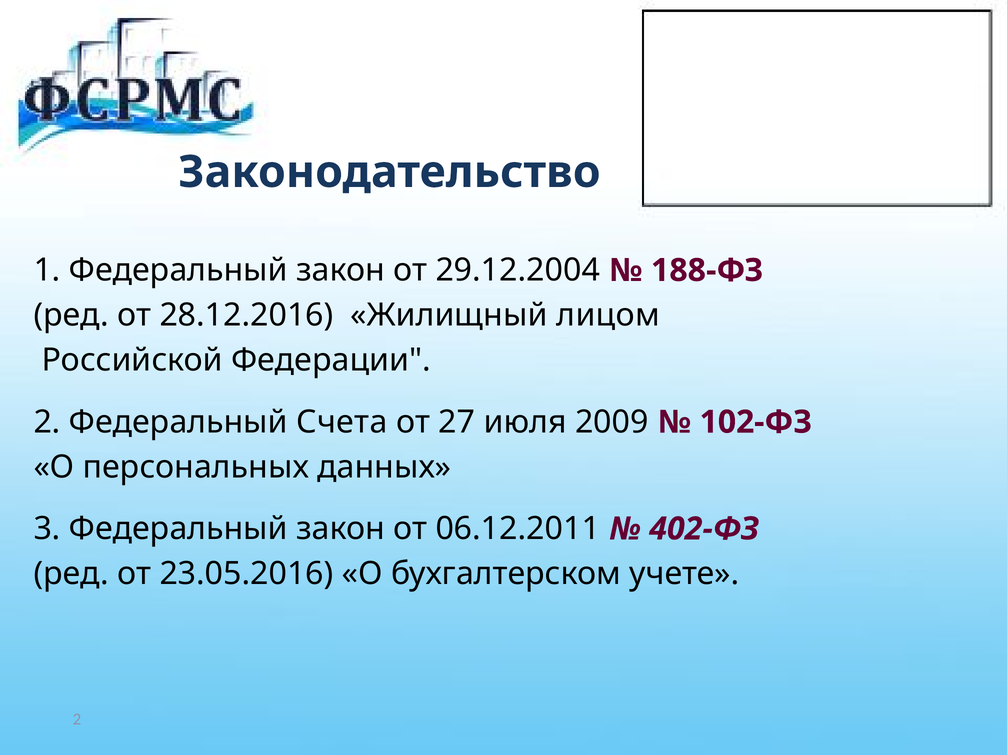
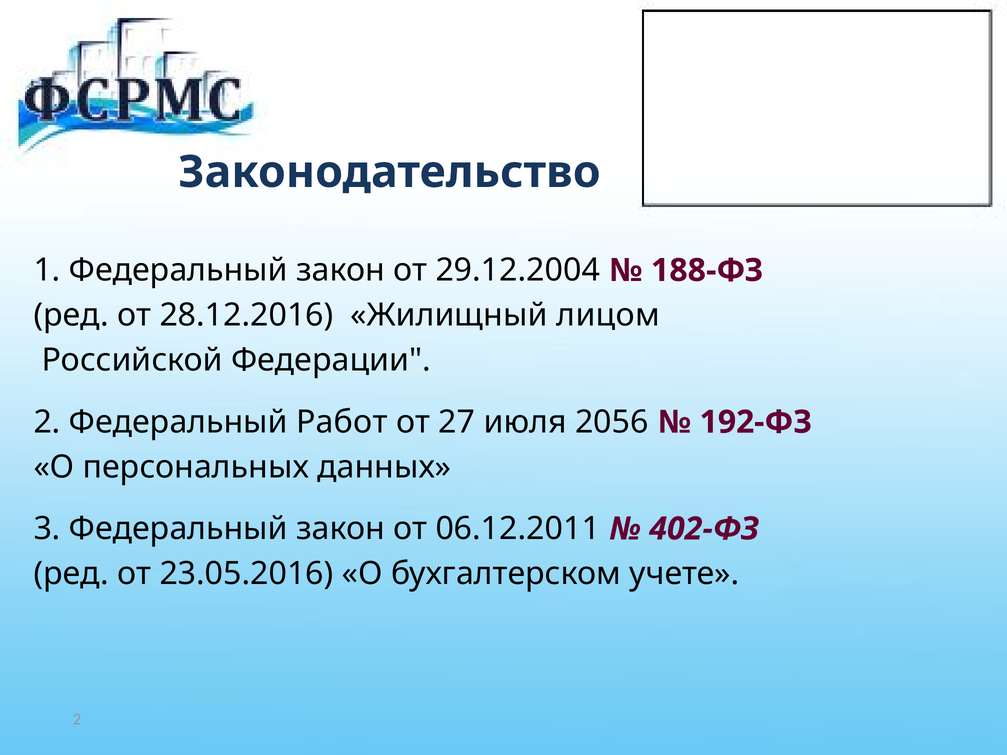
Счета: Счета -> Работ
2009: 2009 -> 2056
102-ФЗ: 102-ФЗ -> 192-ФЗ
